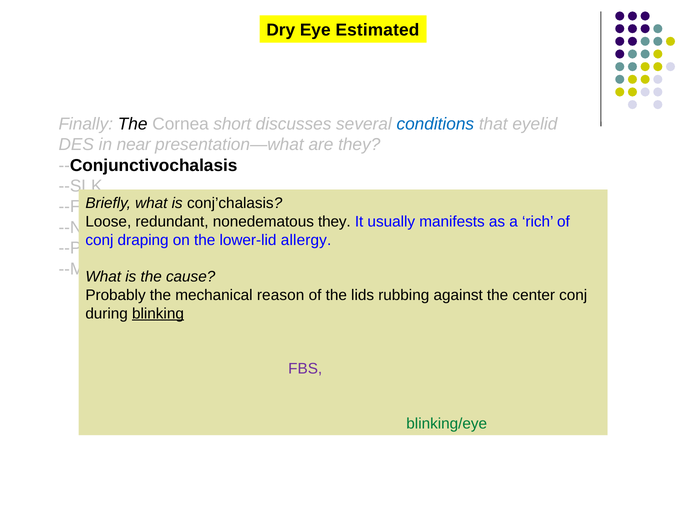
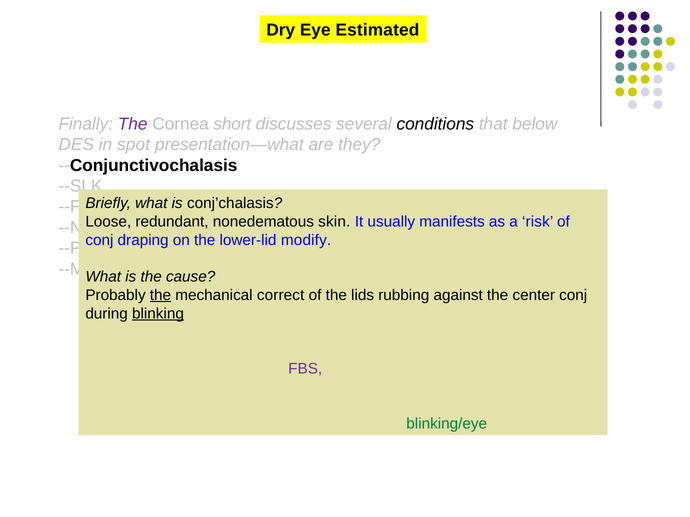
The at (133, 124) colour: black -> purple
conditions colour: blue -> black
eyelid: eyelid -> below
near: near -> spot
nonedematous they: they -> skin
rich: rich -> risk
allergy: allergy -> modify
the at (160, 295) underline: none -> present
reason: reason -> correct
